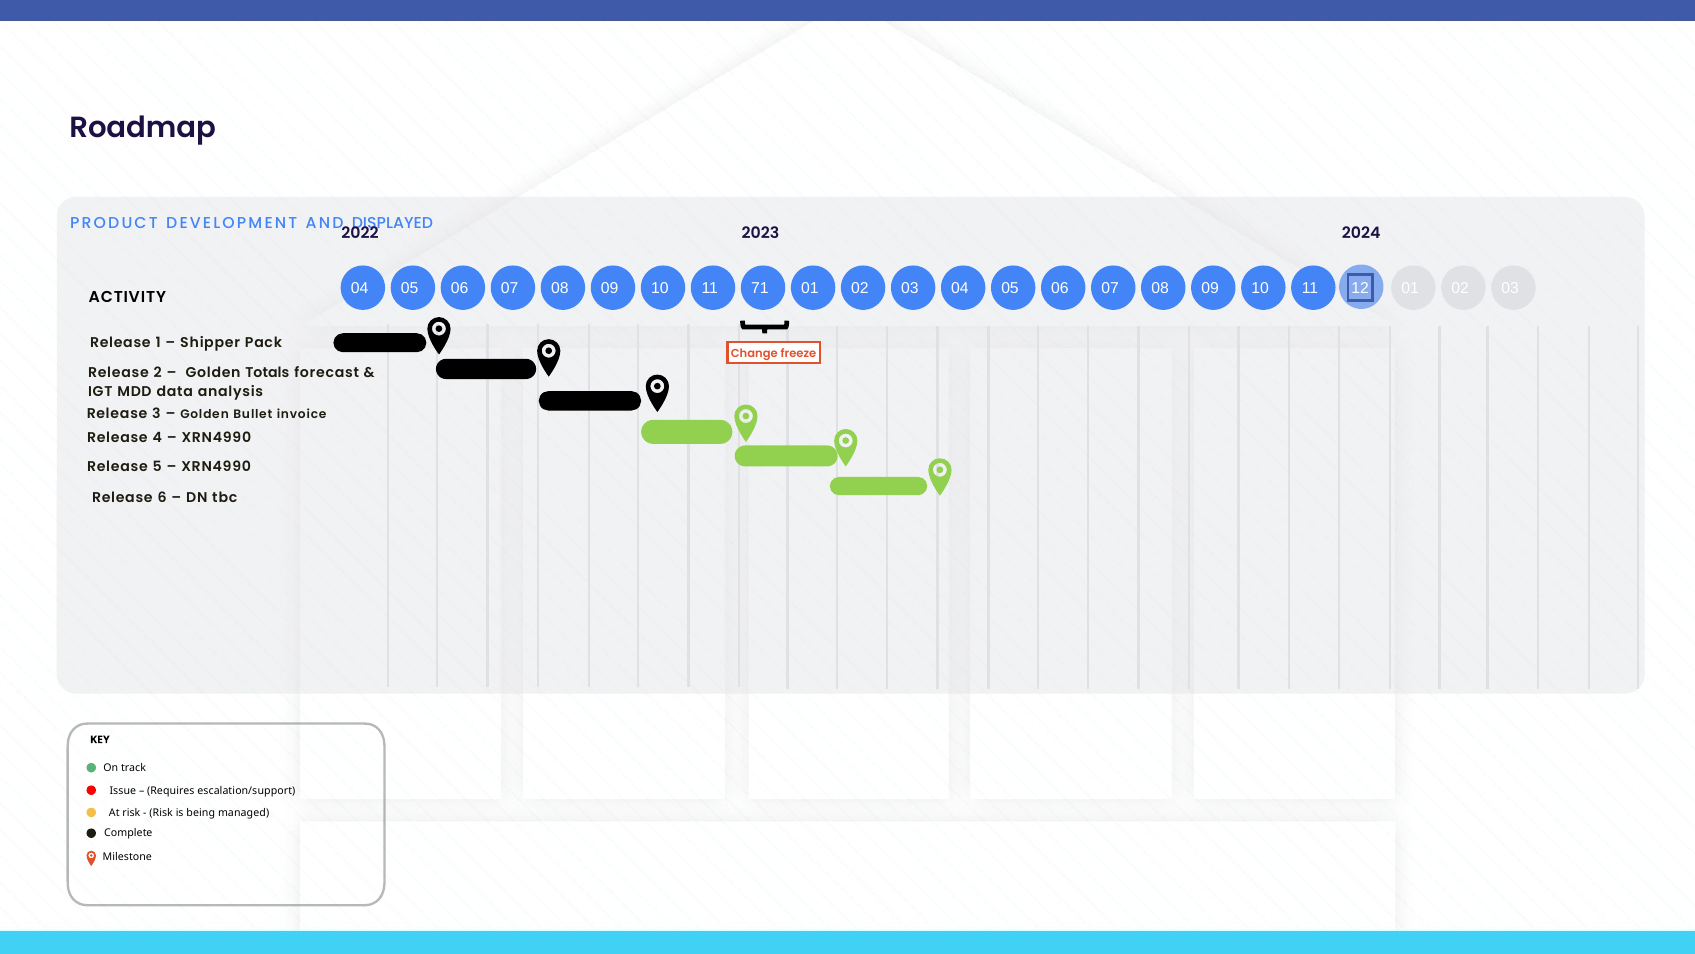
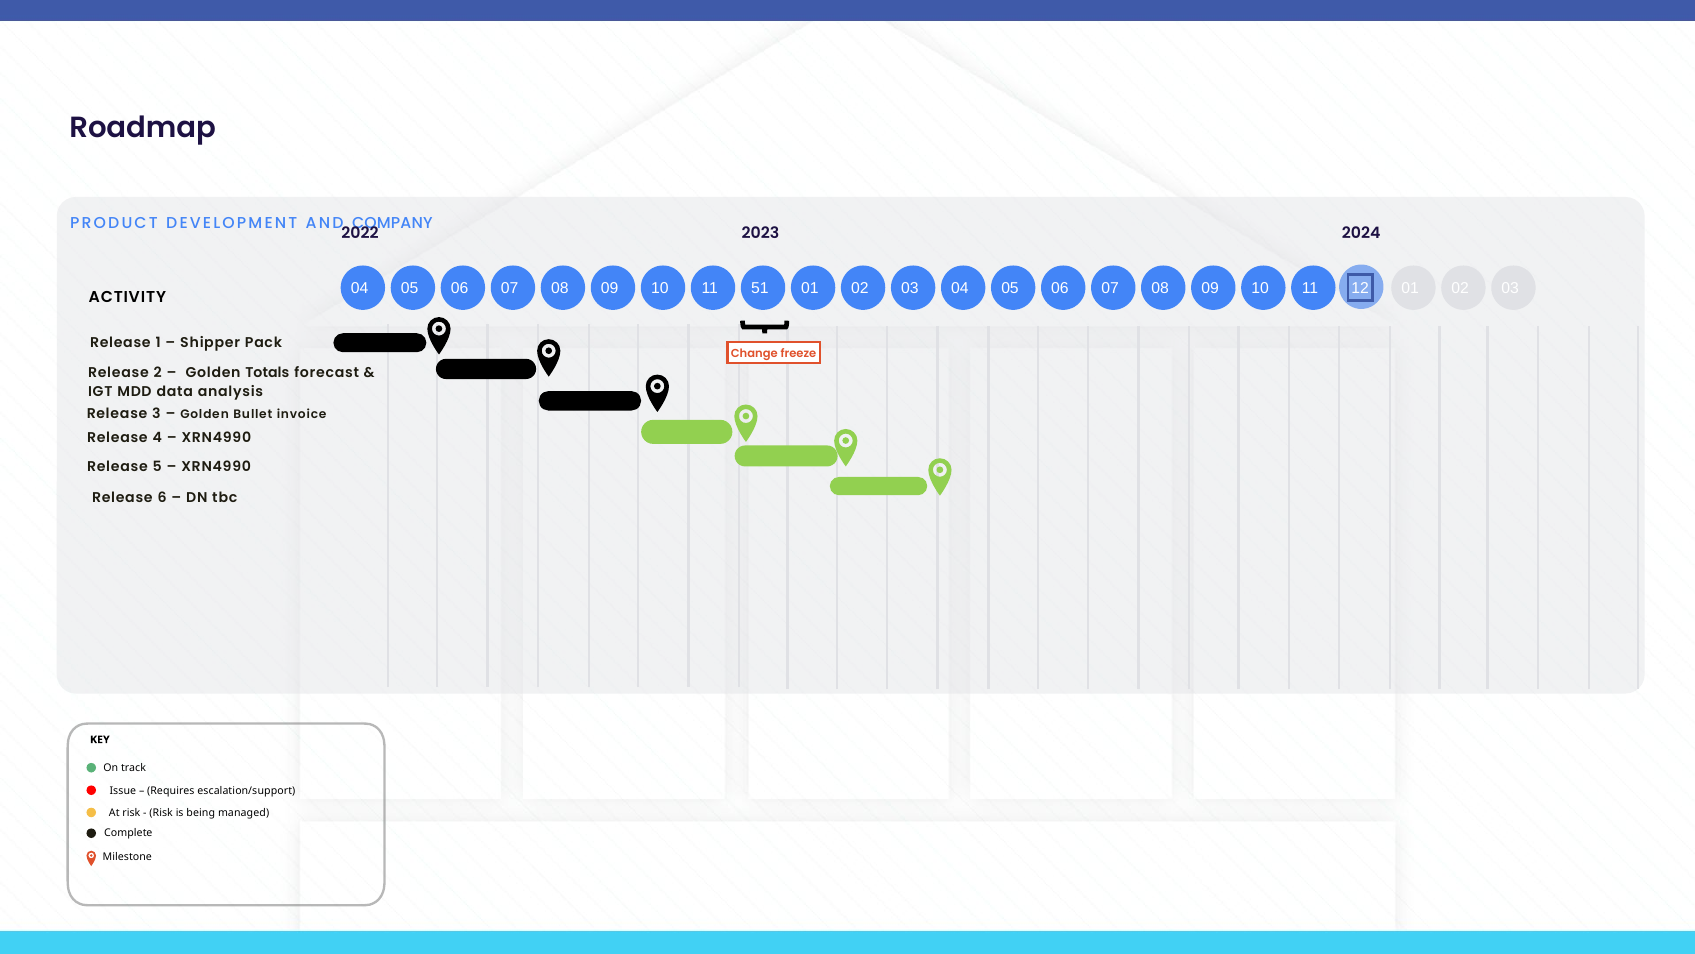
DISPLAYED: DISPLAYED -> COMPANY
71: 71 -> 51
